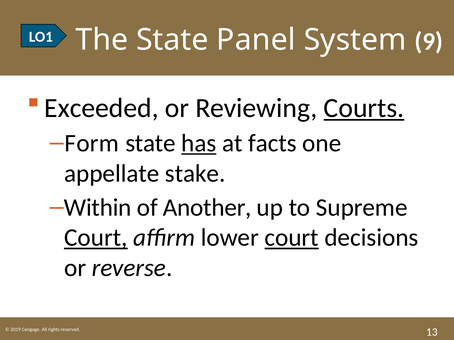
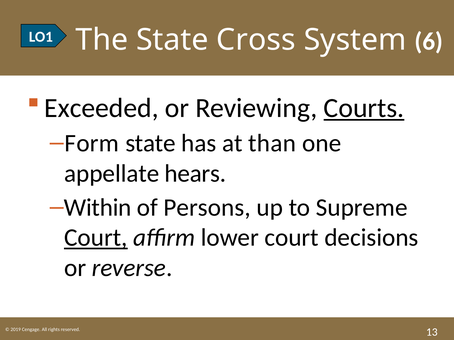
Panel: Panel -> Cross
9: 9 -> 6
has underline: present -> none
facts: facts -> than
stake: stake -> hears
Another: Another -> Persons
court at (292, 238) underline: present -> none
